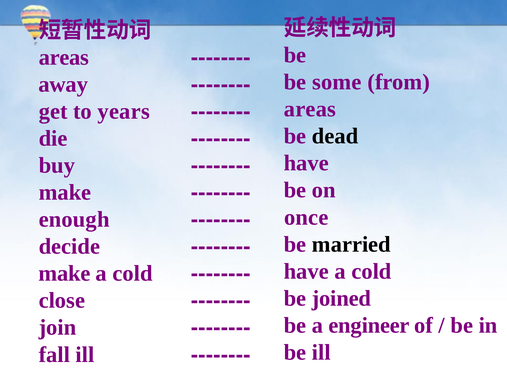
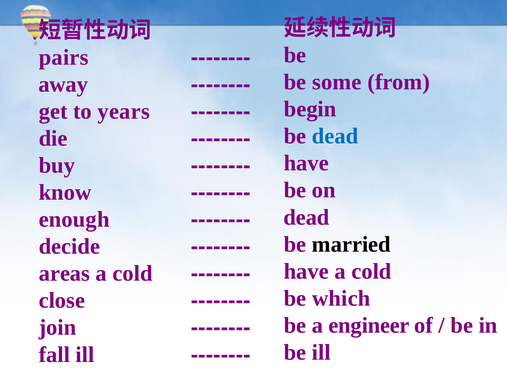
areas at (64, 57): areas -> pairs
areas at (310, 109): areas -> begin
dead at (335, 136) colour: black -> blue
make at (65, 193): make -> know
once at (306, 217): once -> dead
make at (65, 274): make -> areas
joined: joined -> which
